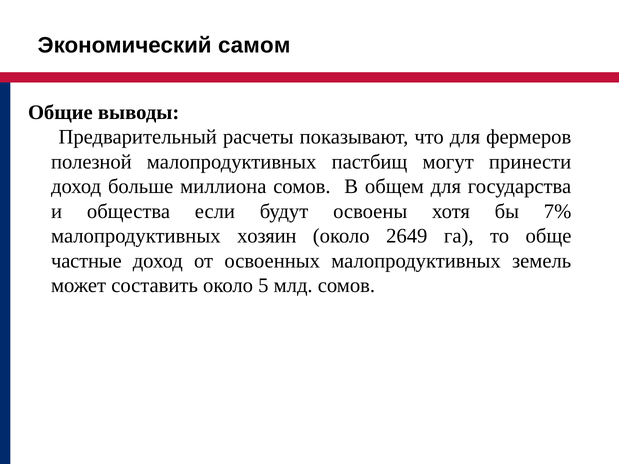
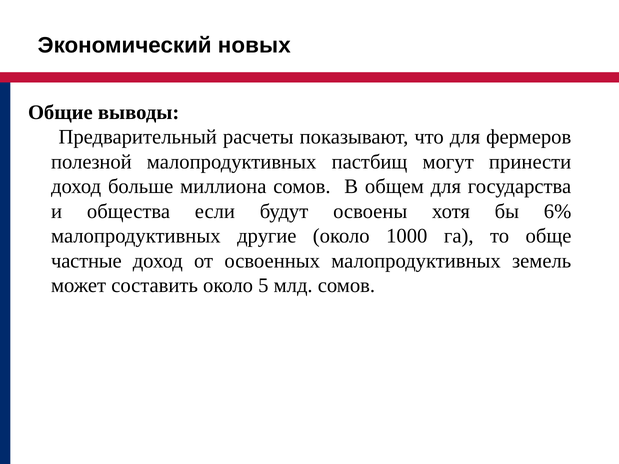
самом: самом -> новых
7%: 7% -> 6%
хозяин: хозяин -> другие
2649: 2649 -> 1000
